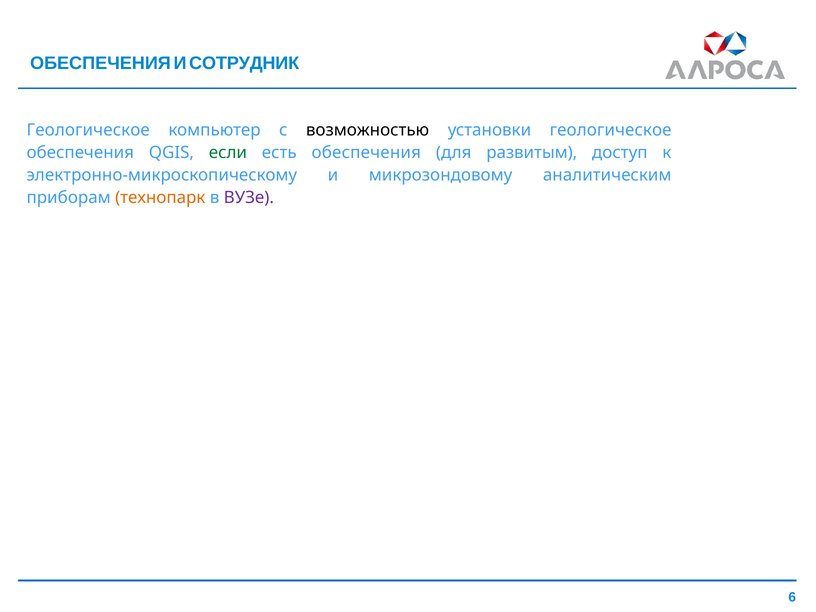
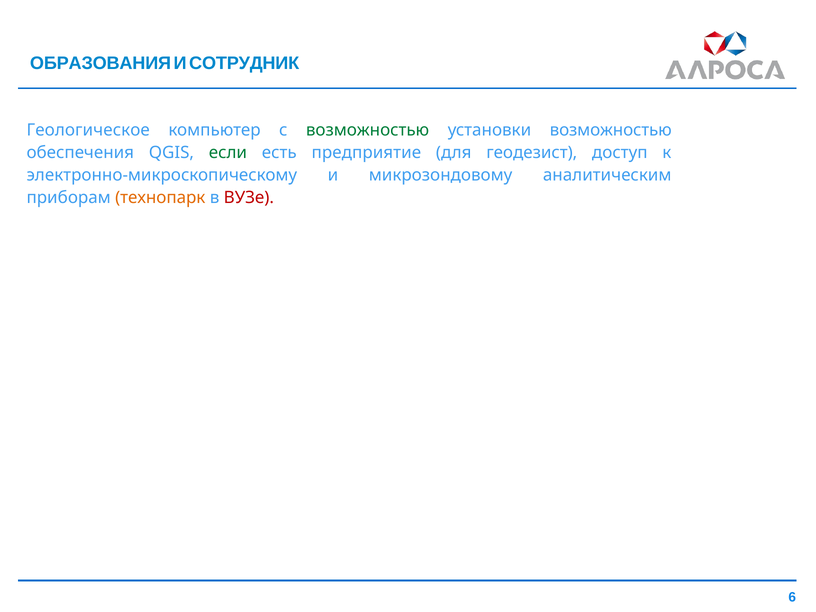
ОБЕСПЕЧЕНИЯ at (100, 63): ОБЕСПЕЧЕНИЯ -> ОБРАЗОВАНИЯ
возможностью at (368, 130) colour: black -> green
установки геологическое: геологическое -> возможностью
есть обеспечения: обеспечения -> предприятие
развитым: развитым -> геодезист
ВУЗе colour: purple -> red
